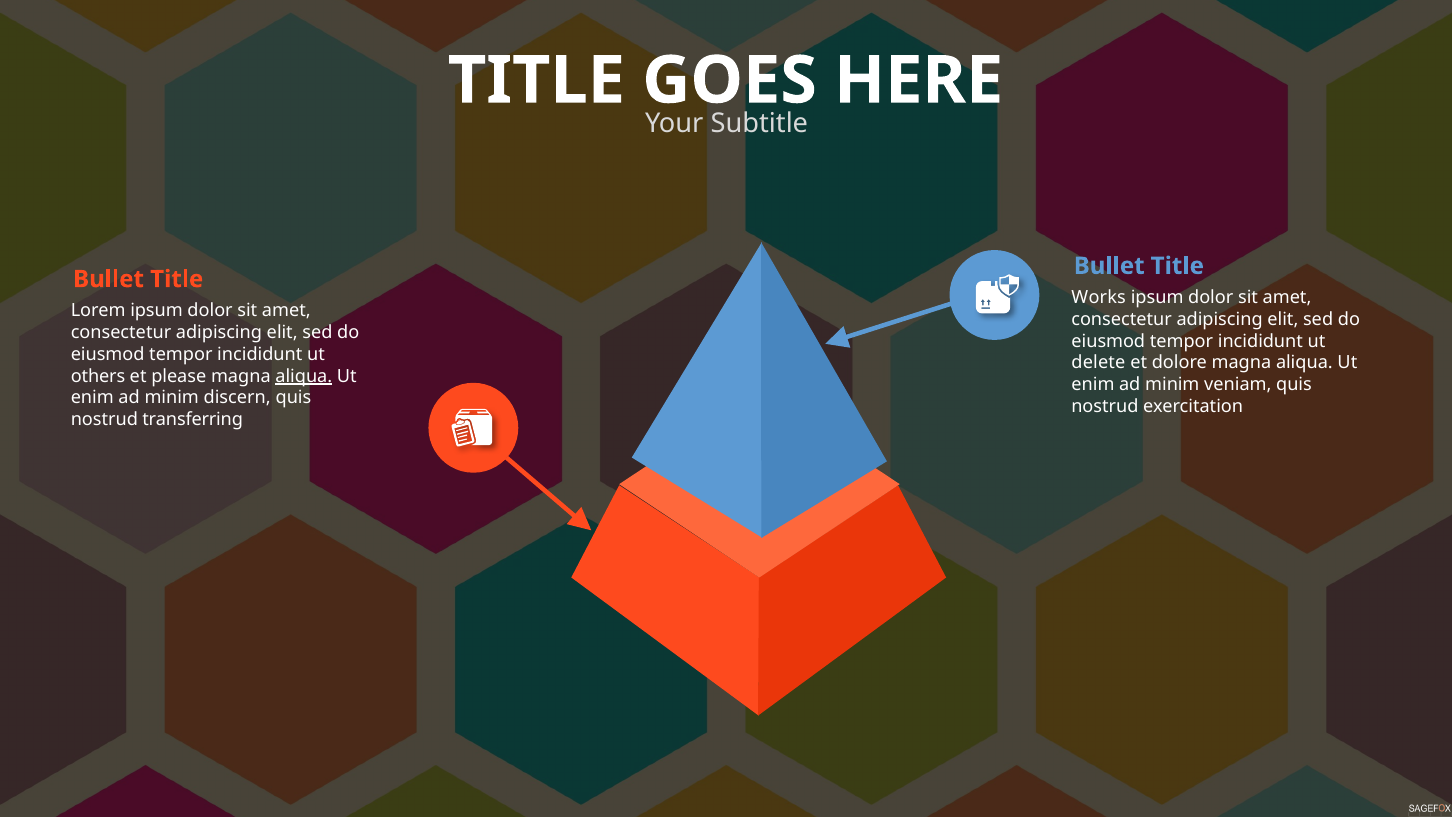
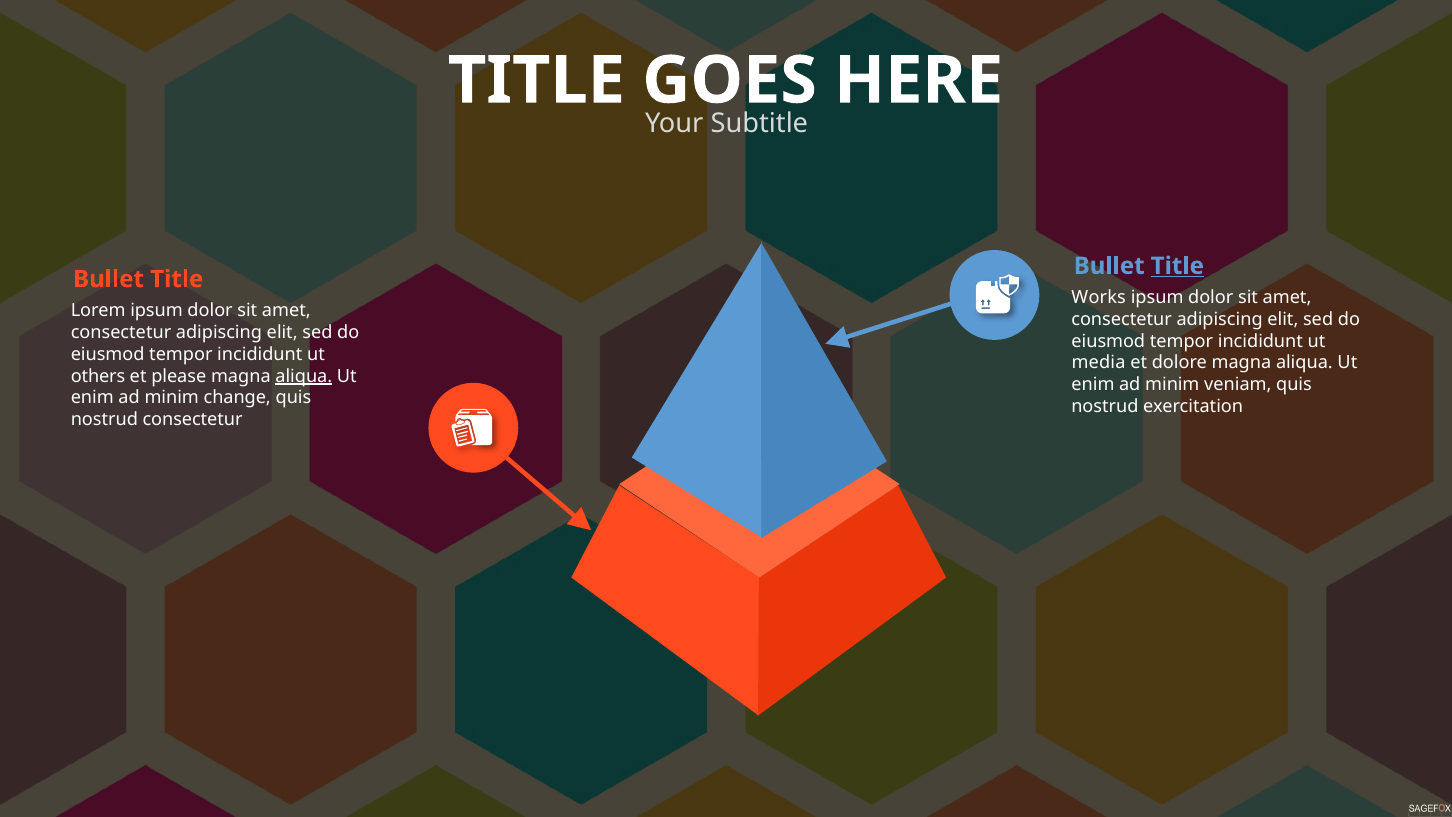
Title at (1177, 266) underline: none -> present
delete: delete -> media
discern: discern -> change
nostrud transferring: transferring -> consectetur
